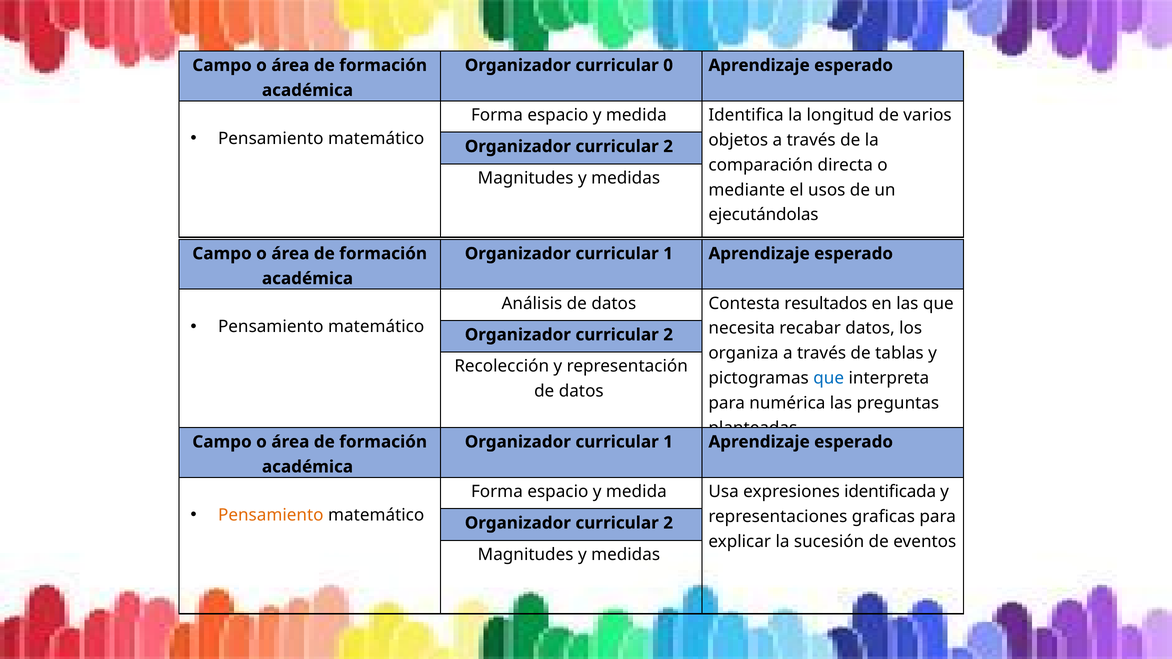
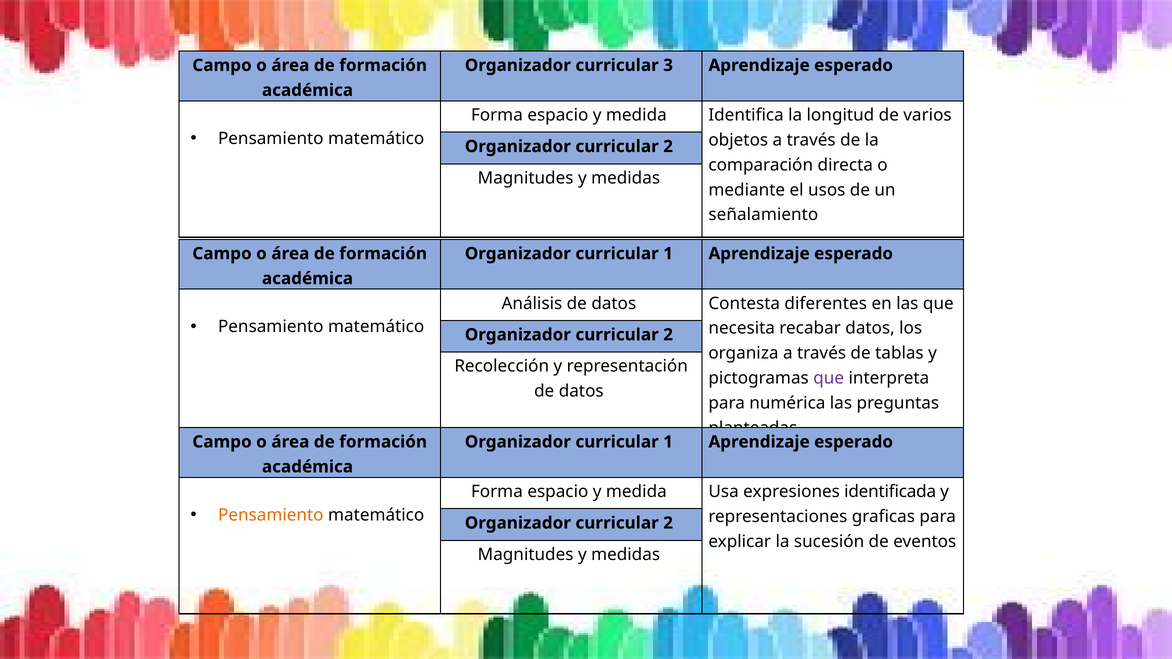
0: 0 -> 3
ejecutándolas: ejecutándolas -> señalamiento
resultados: resultados -> diferentes
que at (829, 378) colour: blue -> purple
